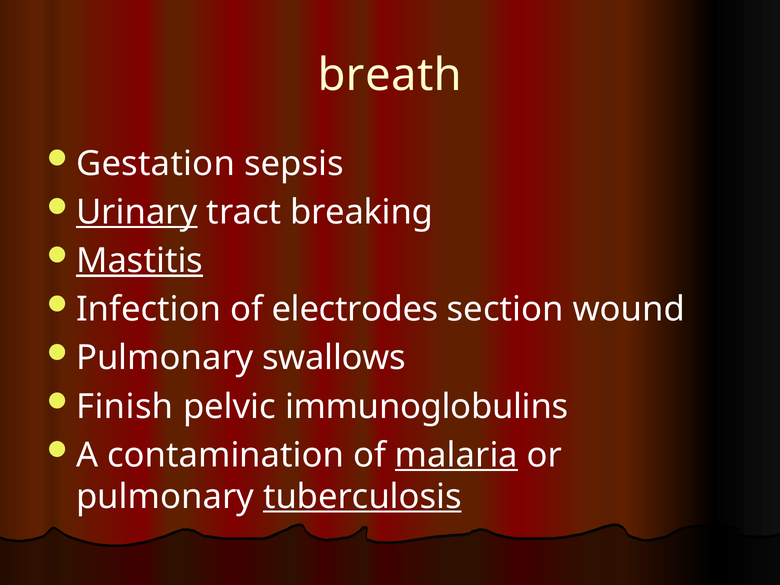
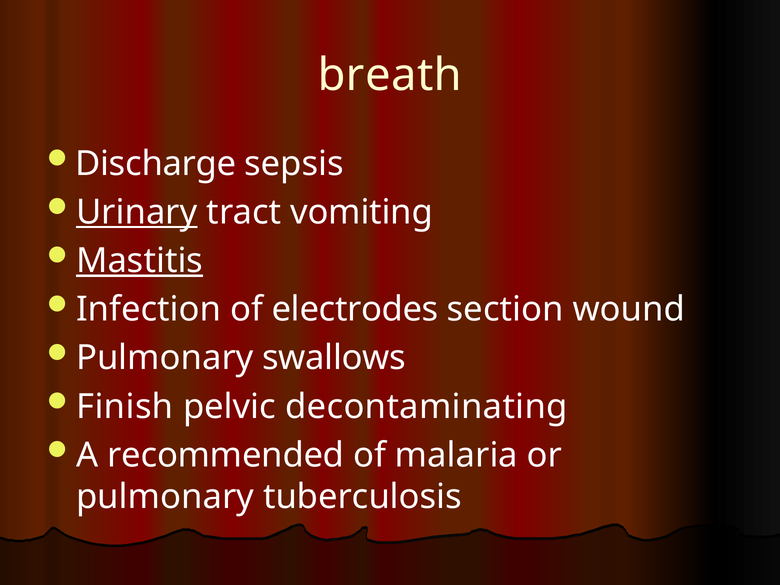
Gestation: Gestation -> Discharge
breaking: breaking -> vomiting
immunoglobulins: immunoglobulins -> decontaminating
contamination: contamination -> recommended
malaria underline: present -> none
tuberculosis underline: present -> none
